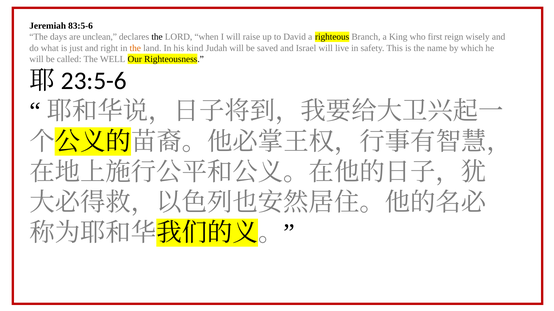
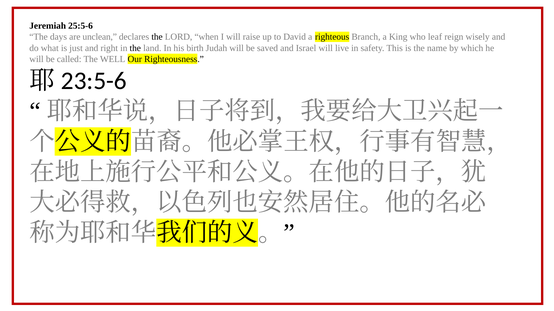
83:5-6: 83:5-6 -> 25:5-6
first: first -> leaf
the at (135, 48) colour: orange -> black
kind: kind -> birth
